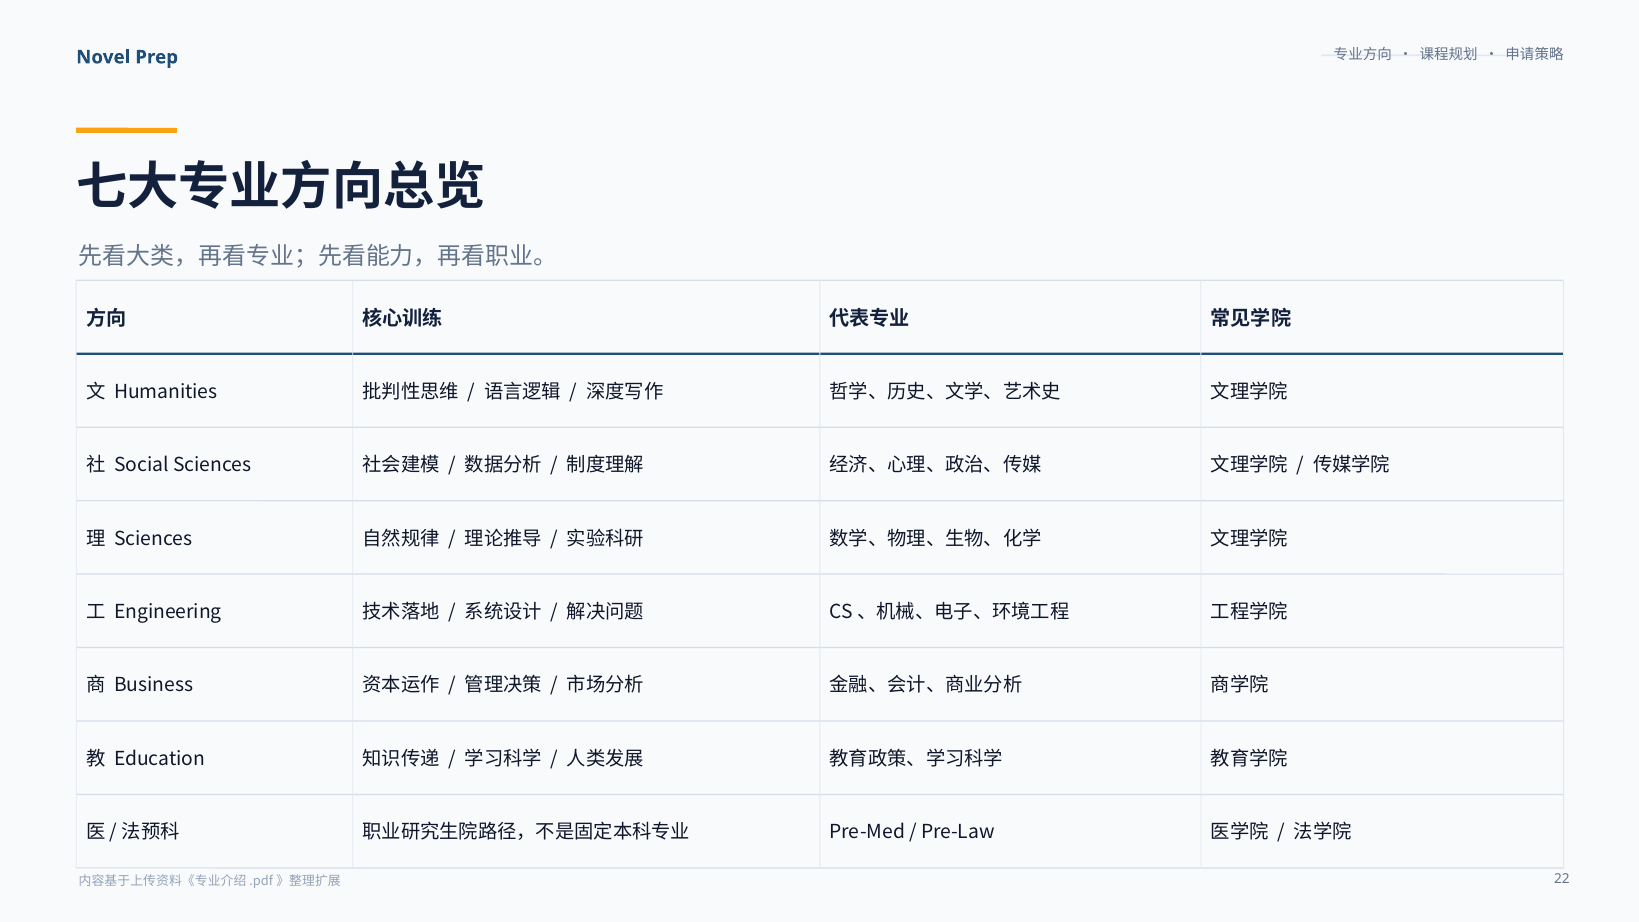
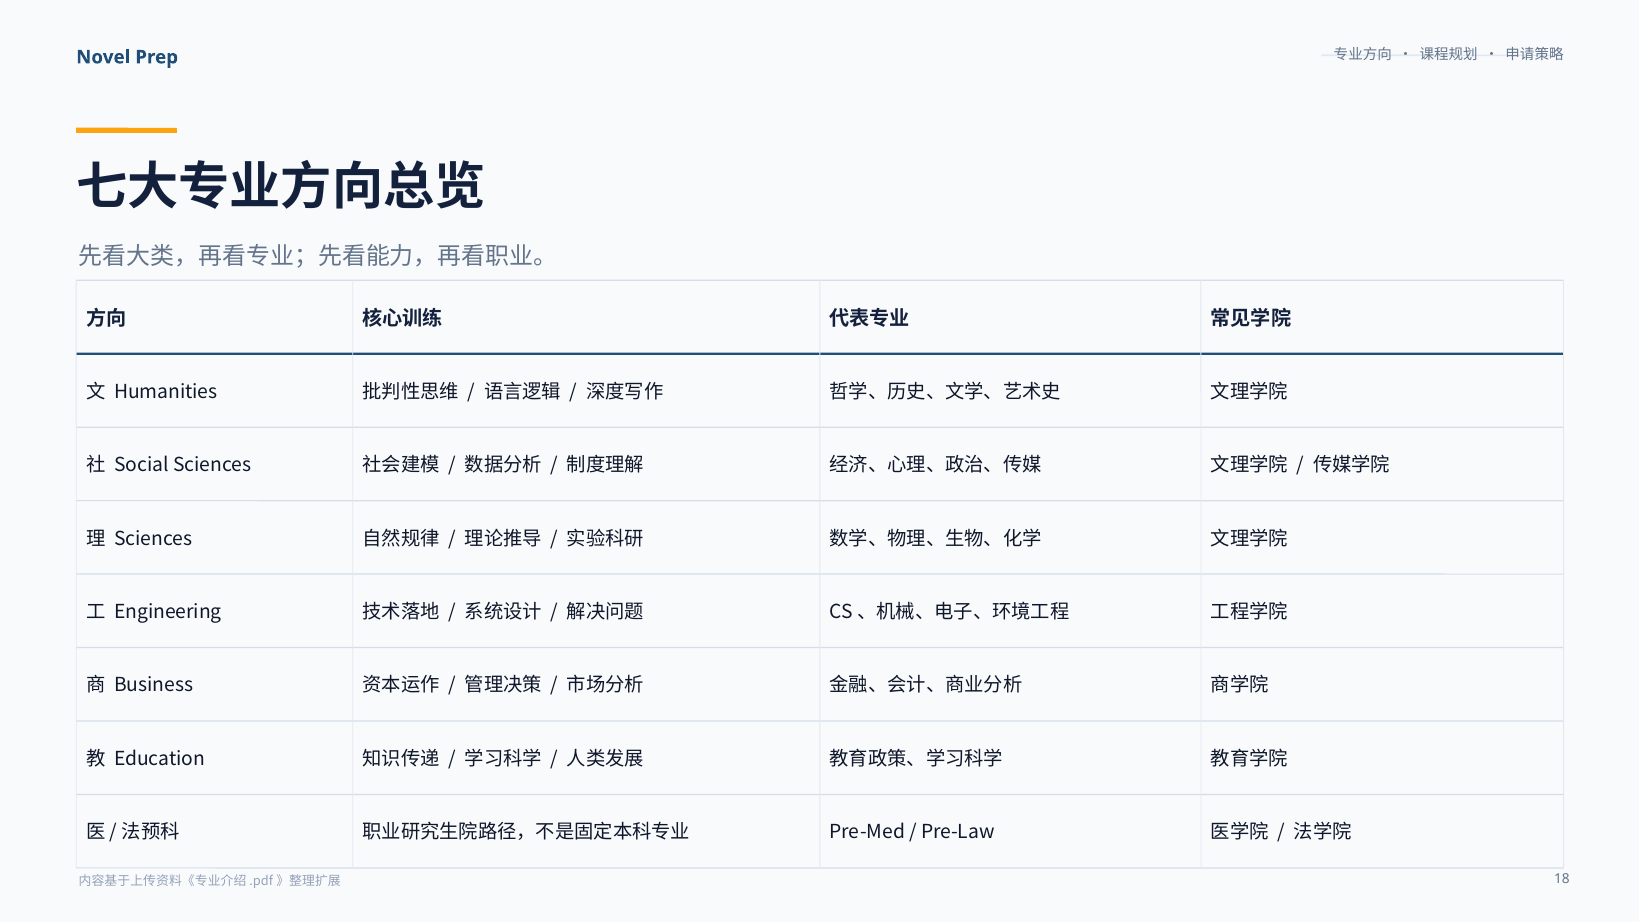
22: 22 -> 18
